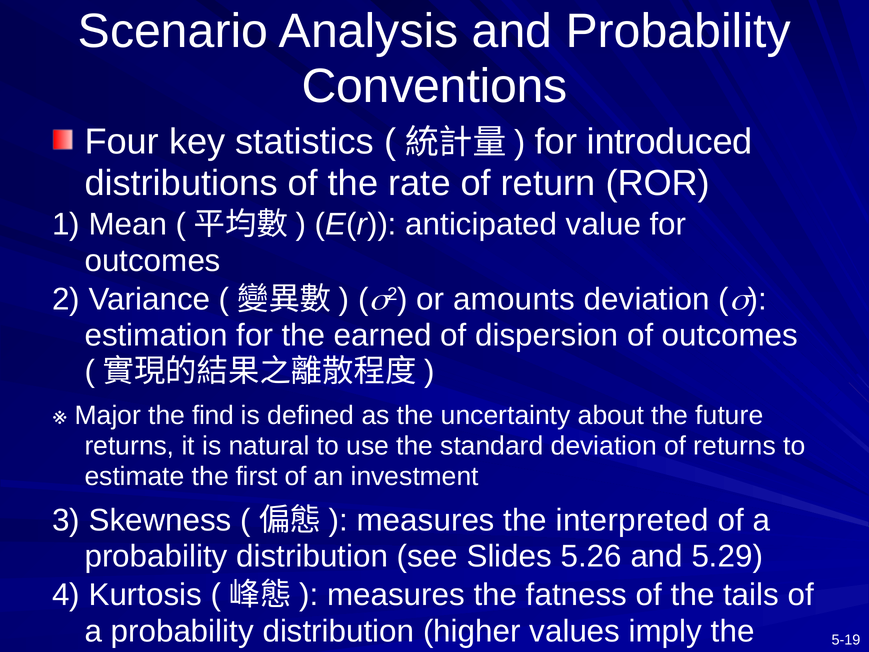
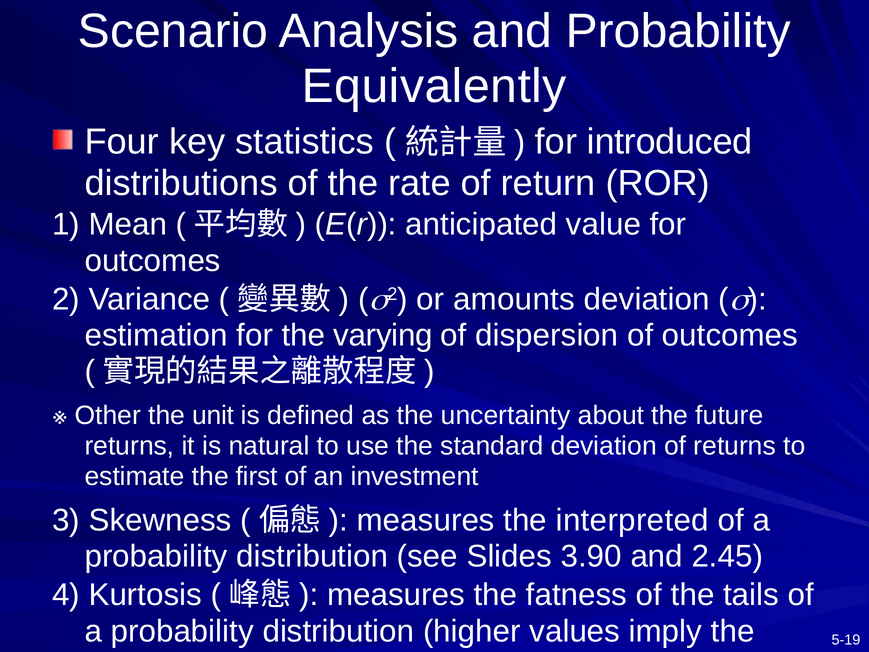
Conventions: Conventions -> Equivalently
earned: earned -> varying
Major: Major -> Other
find: find -> unit
5.26: 5.26 -> 3.90
5.29: 5.29 -> 2.45
